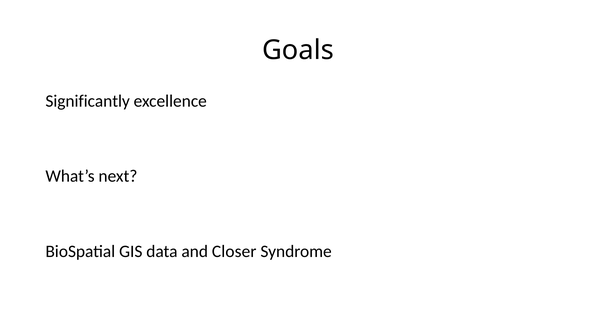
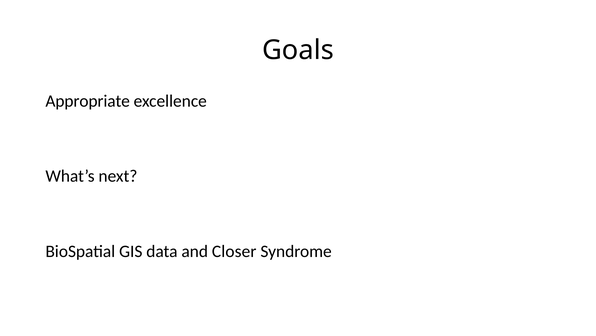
Significantly: Significantly -> Appropriate
